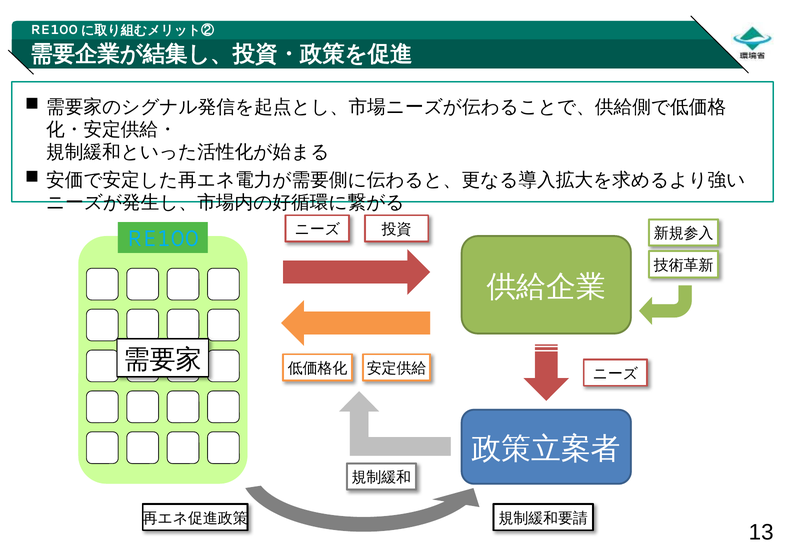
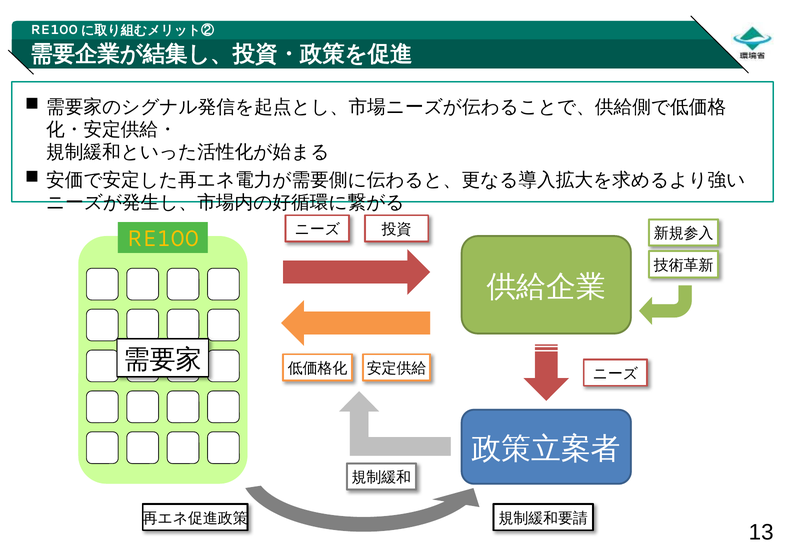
RE100 colour: light blue -> yellow
